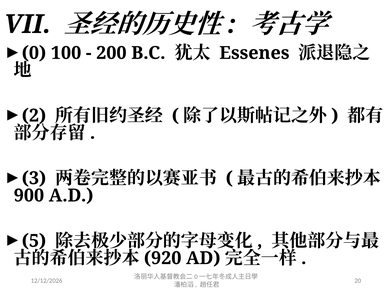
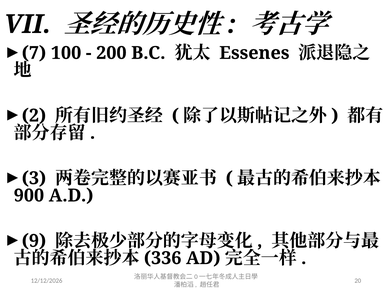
0: 0 -> 7
5: 5 -> 9
920: 920 -> 336
